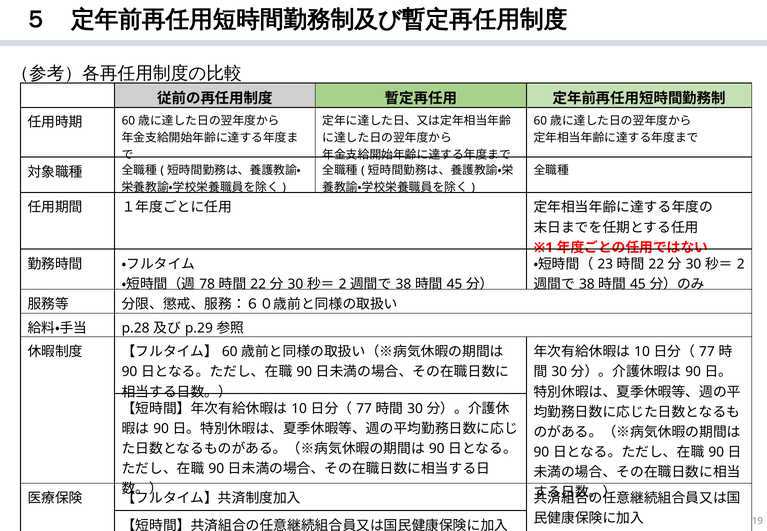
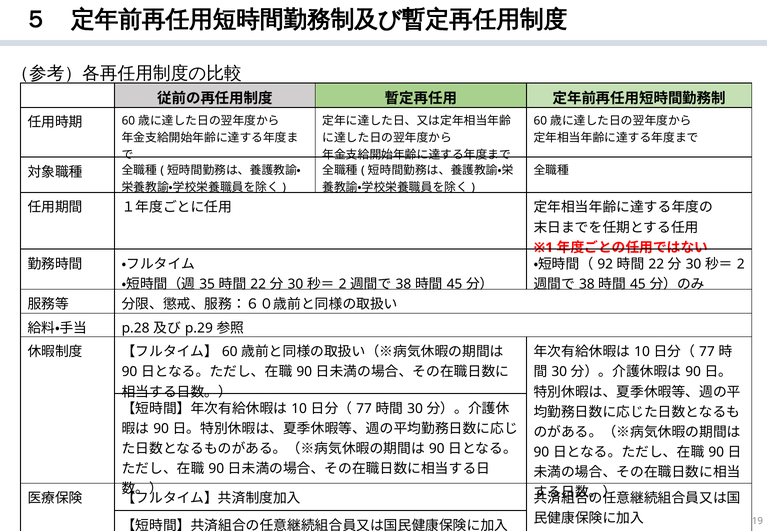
23: 23 -> 92
78: 78 -> 35
